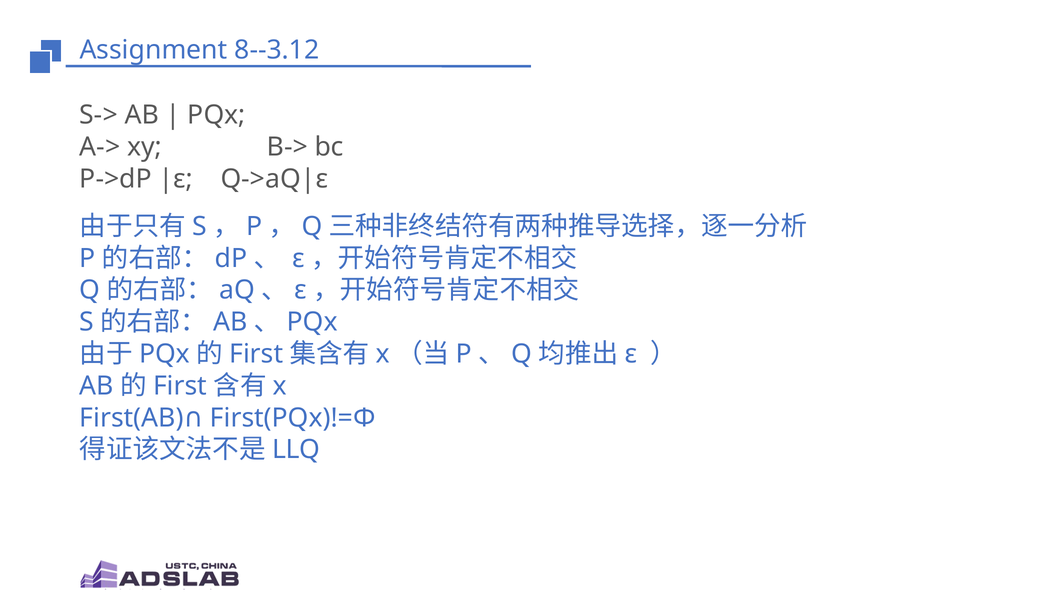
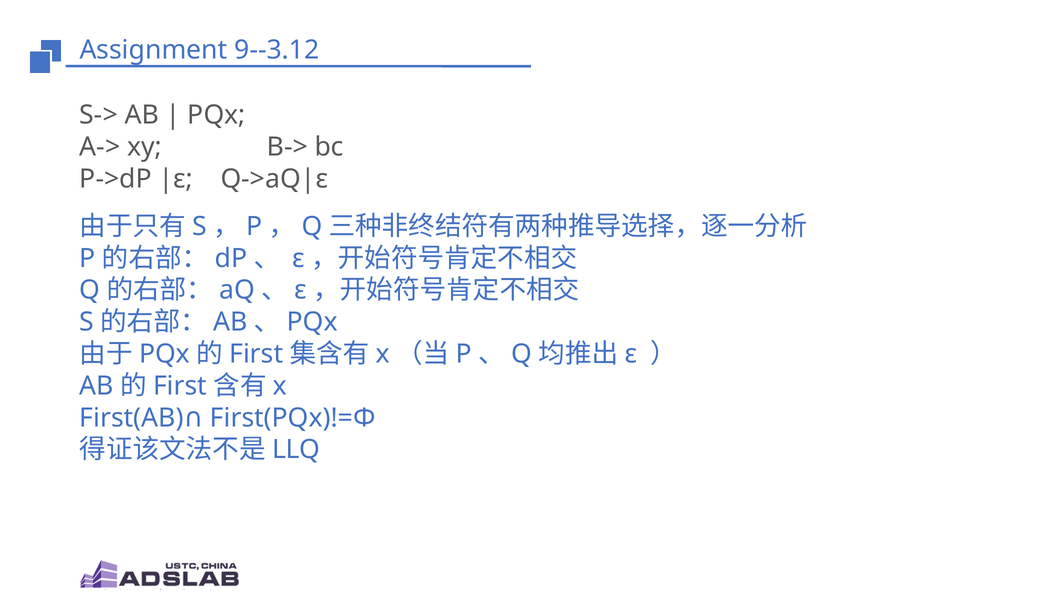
8--3.12: 8--3.12 -> 9--3.12
